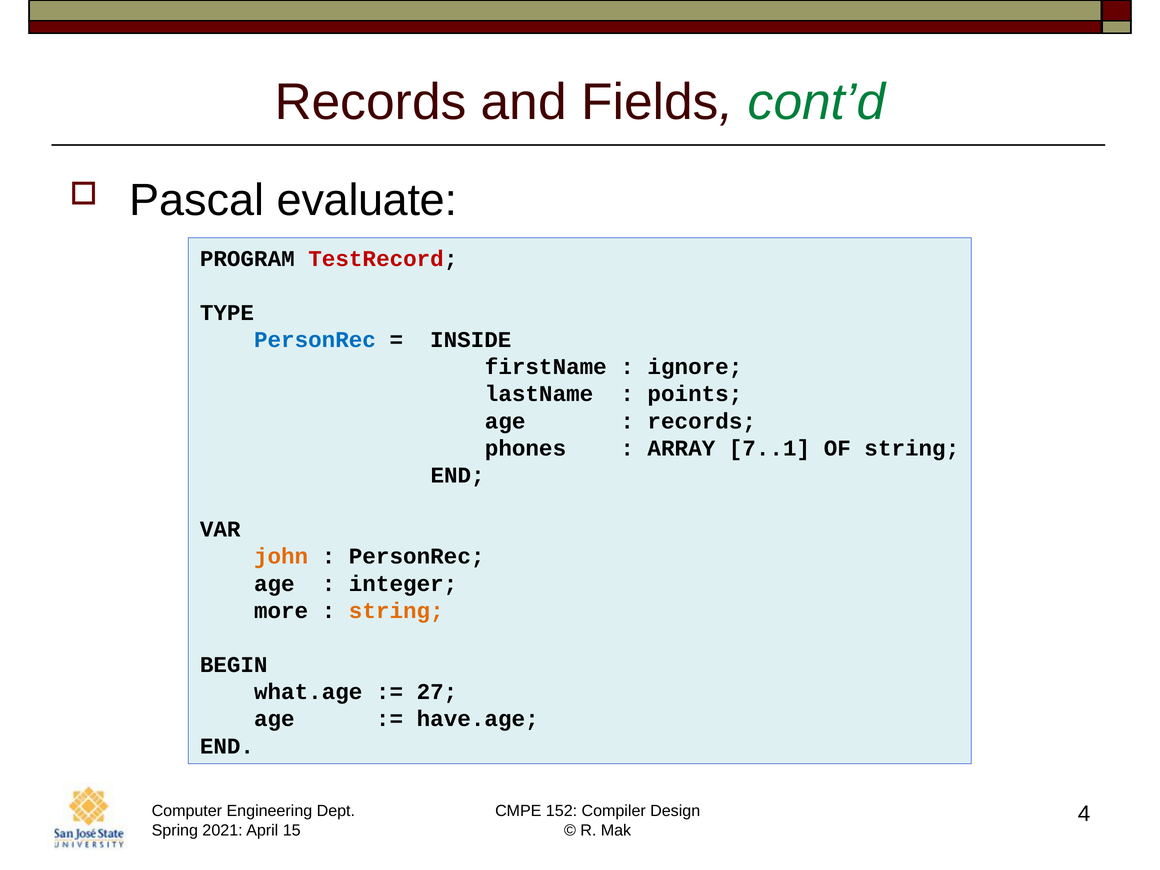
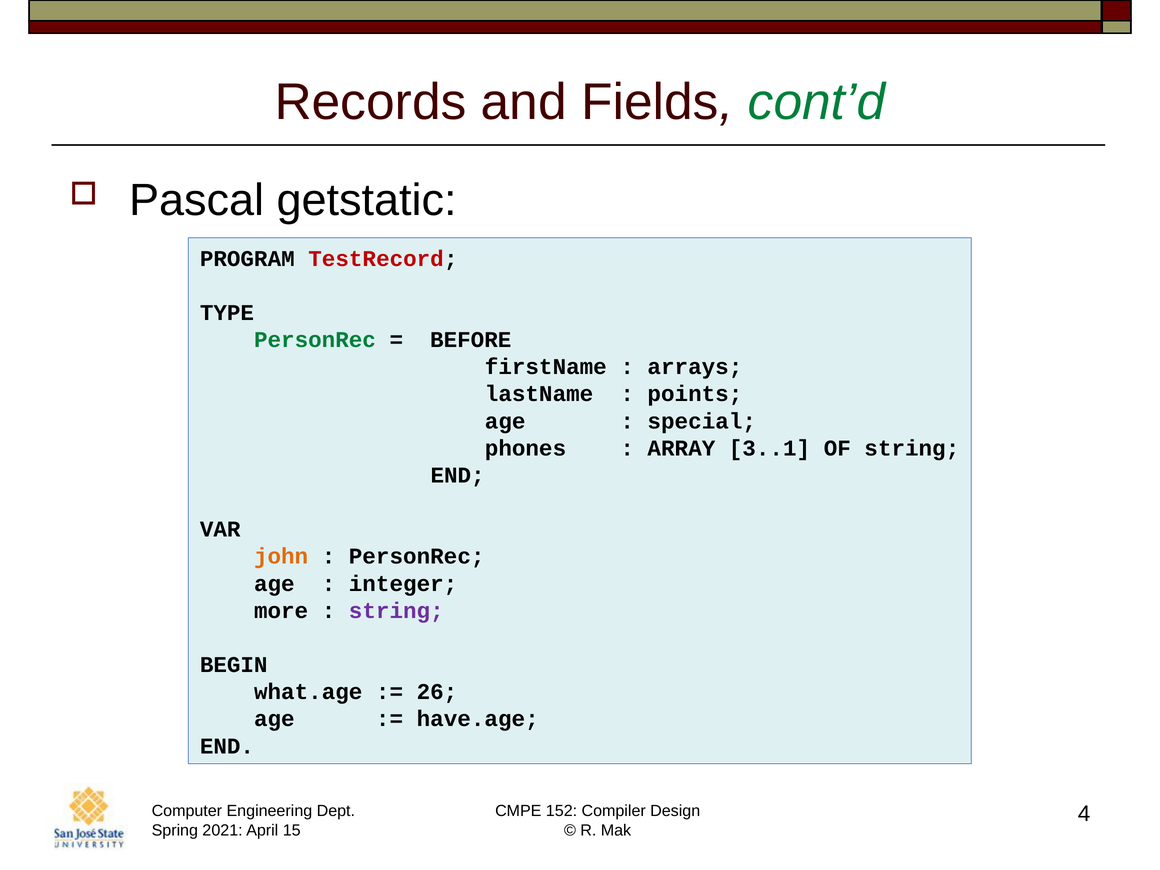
evaluate: evaluate -> getstatic
PersonRec at (315, 340) colour: blue -> green
INSIDE: INSIDE -> BEFORE
ignore: ignore -> arrays
records at (702, 421): records -> special
7..1: 7..1 -> 3..1
string at (396, 611) colour: orange -> purple
27: 27 -> 26
